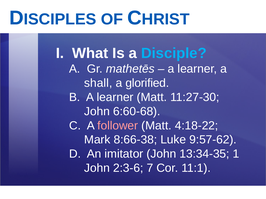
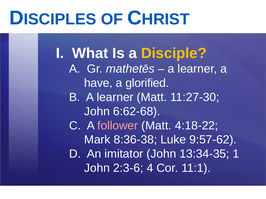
Disciple colour: light blue -> yellow
shall: shall -> have
6:60-68: 6:60-68 -> 6:62-68
8:66-38: 8:66-38 -> 8:36-38
7: 7 -> 4
